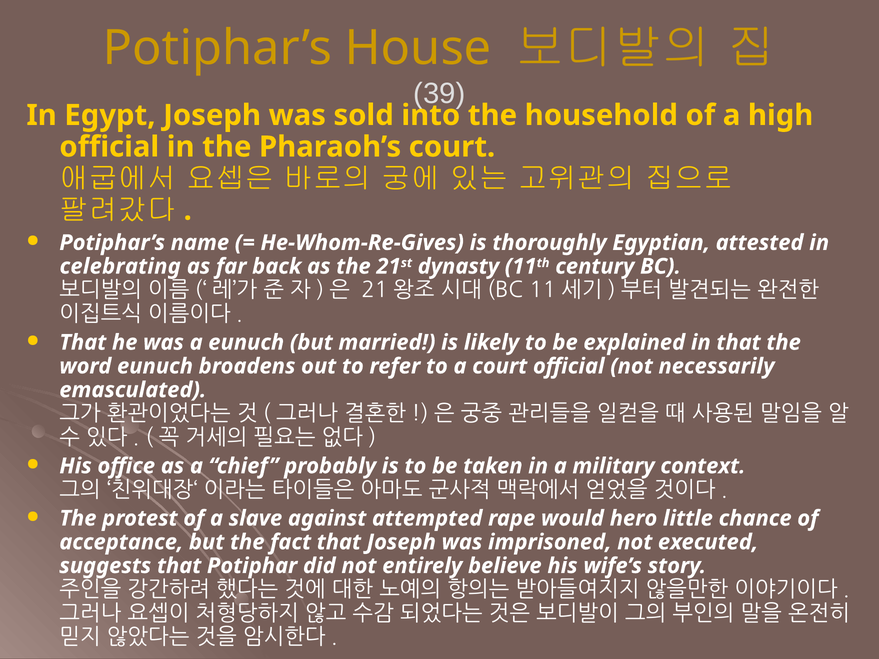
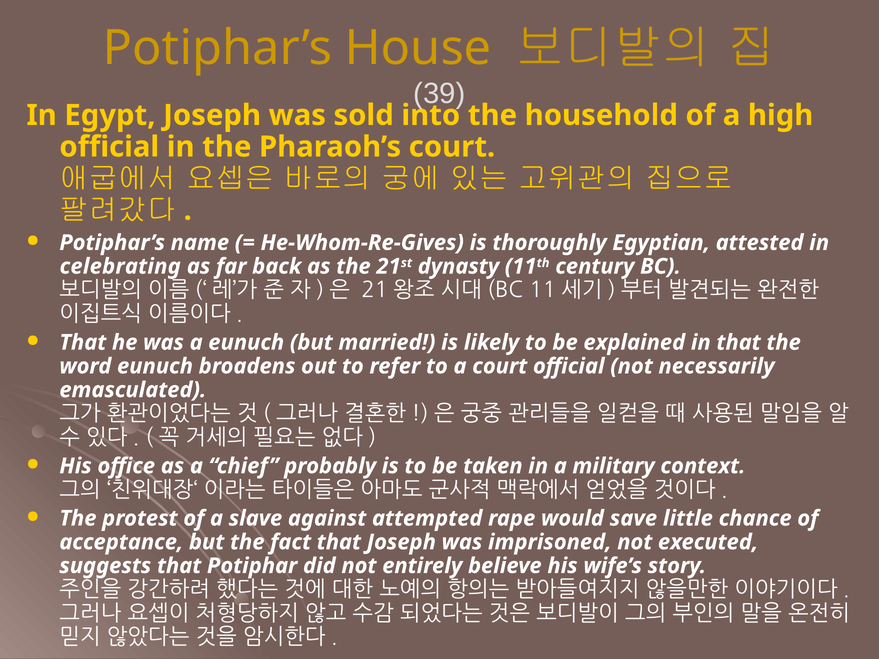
hero: hero -> save
